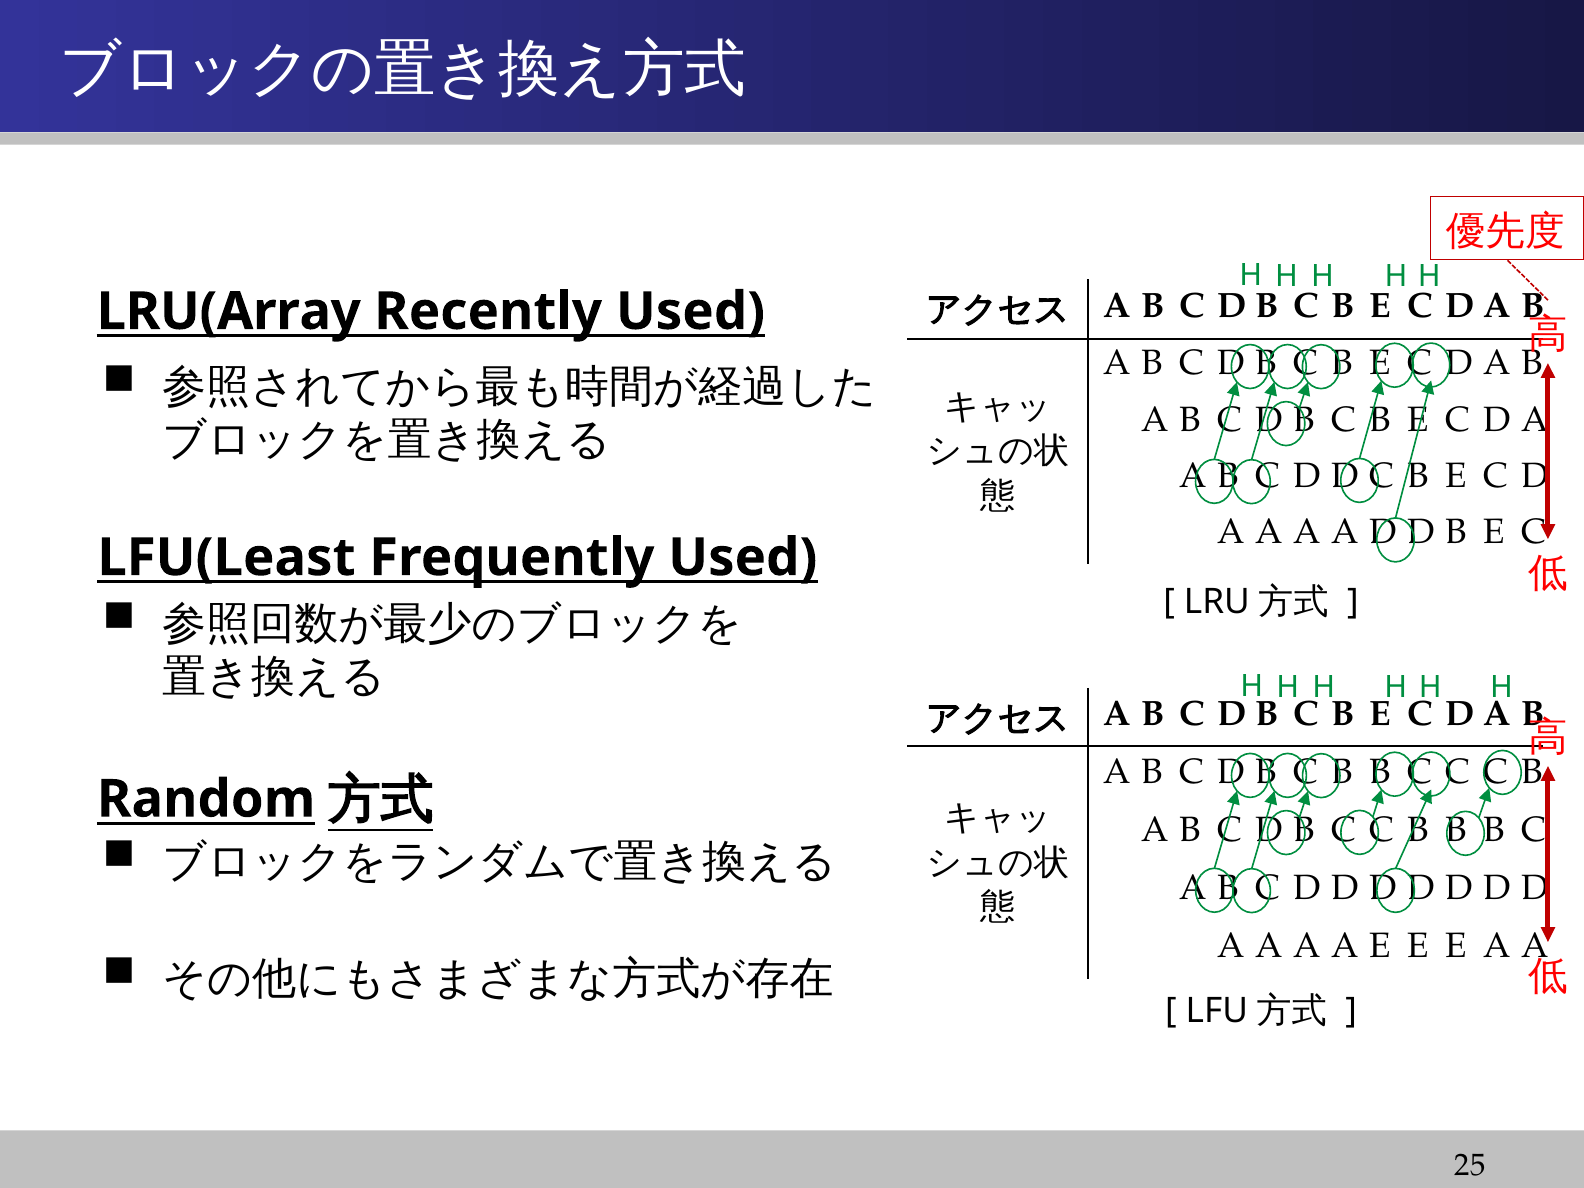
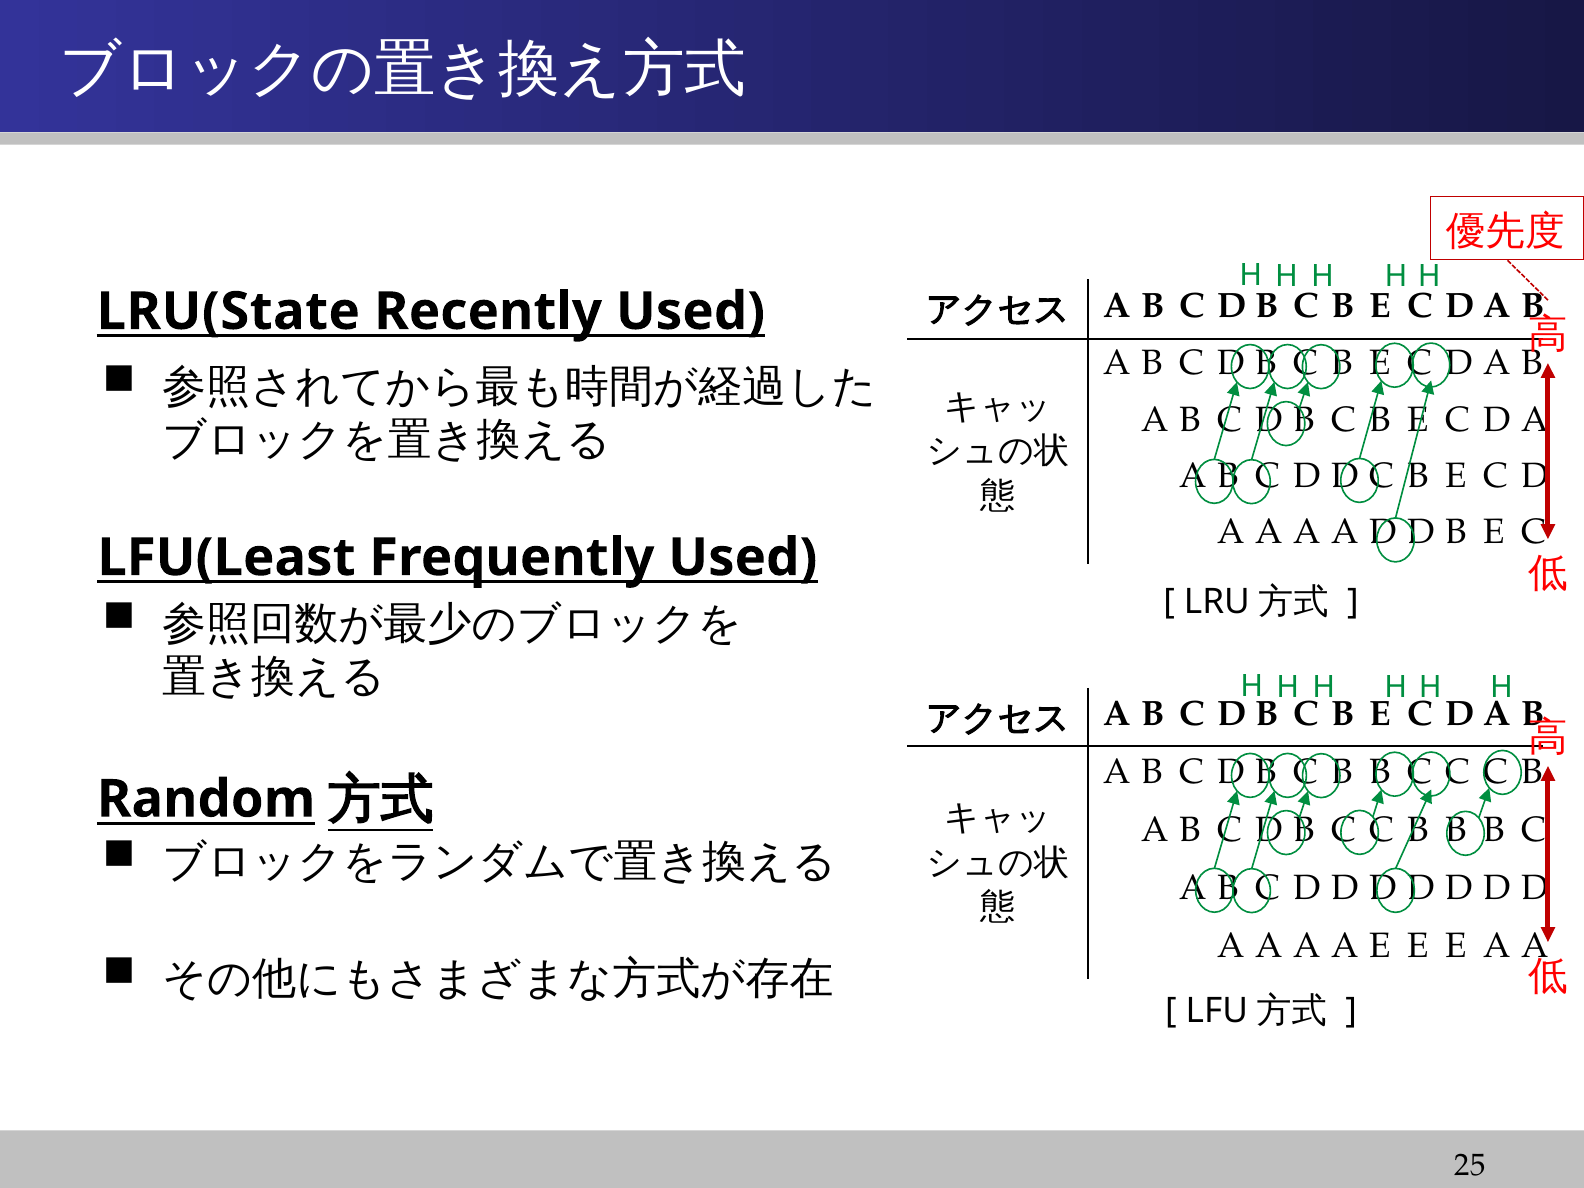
LRU(Array: LRU(Array -> LRU(State
